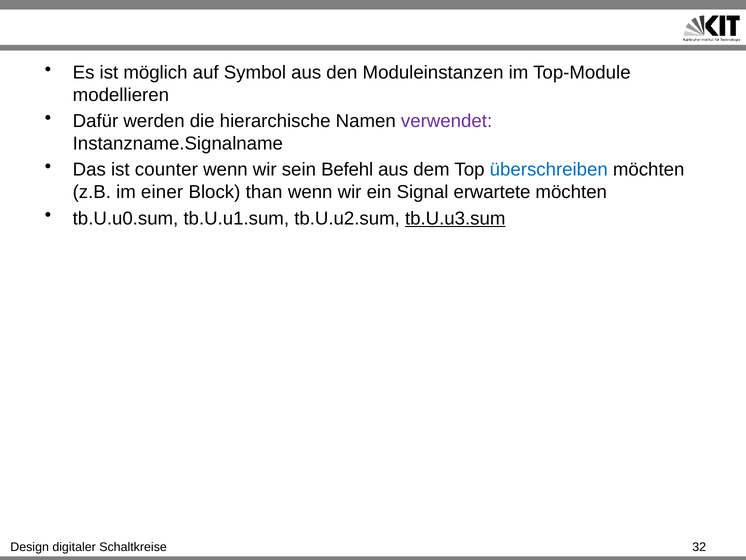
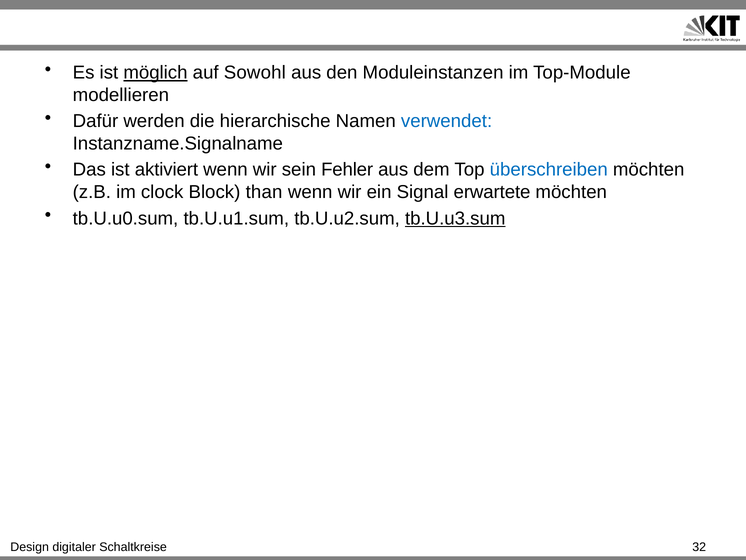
möglich underline: none -> present
Symbol: Symbol -> Sowohl
verwendet colour: purple -> blue
counter: counter -> aktiviert
Befehl: Befehl -> Fehler
einer: einer -> clock
